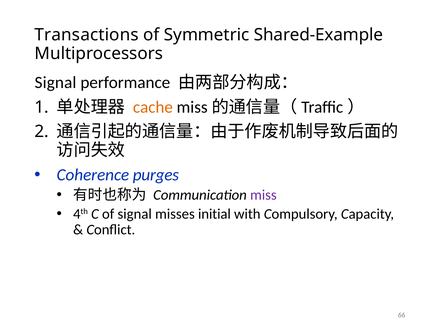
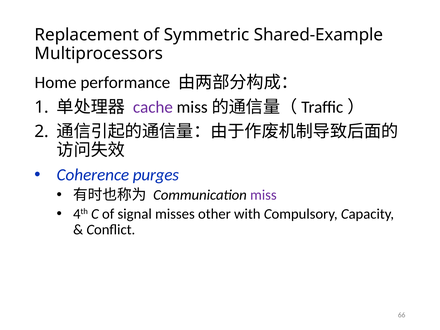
Transactions: Transactions -> Replacement
Signal at (56, 82): Signal -> Home
cache colour: orange -> purple
initial: initial -> other
